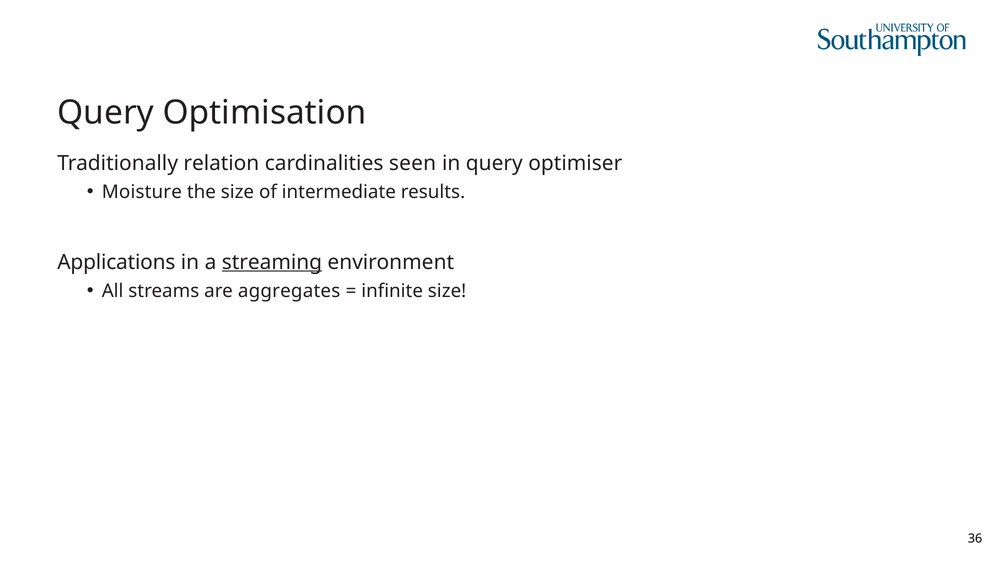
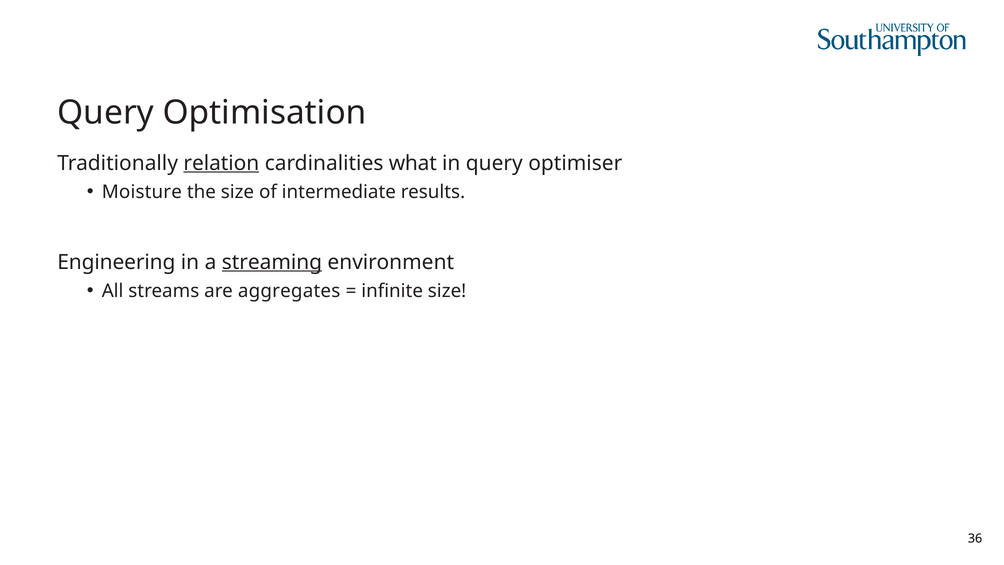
relation underline: none -> present
seen: seen -> what
Applications: Applications -> Engineering
